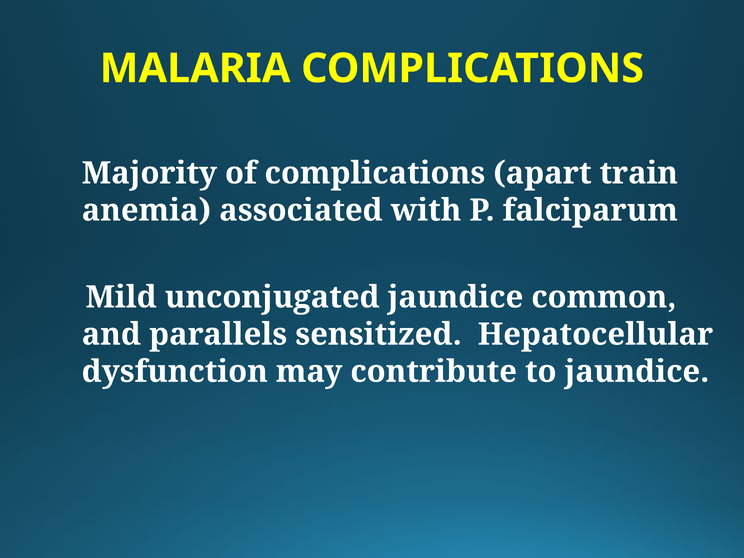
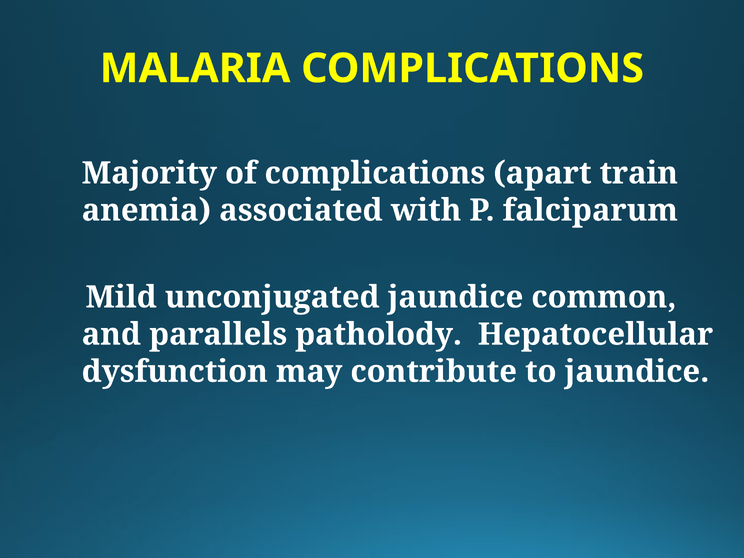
sensitized: sensitized -> patholody
